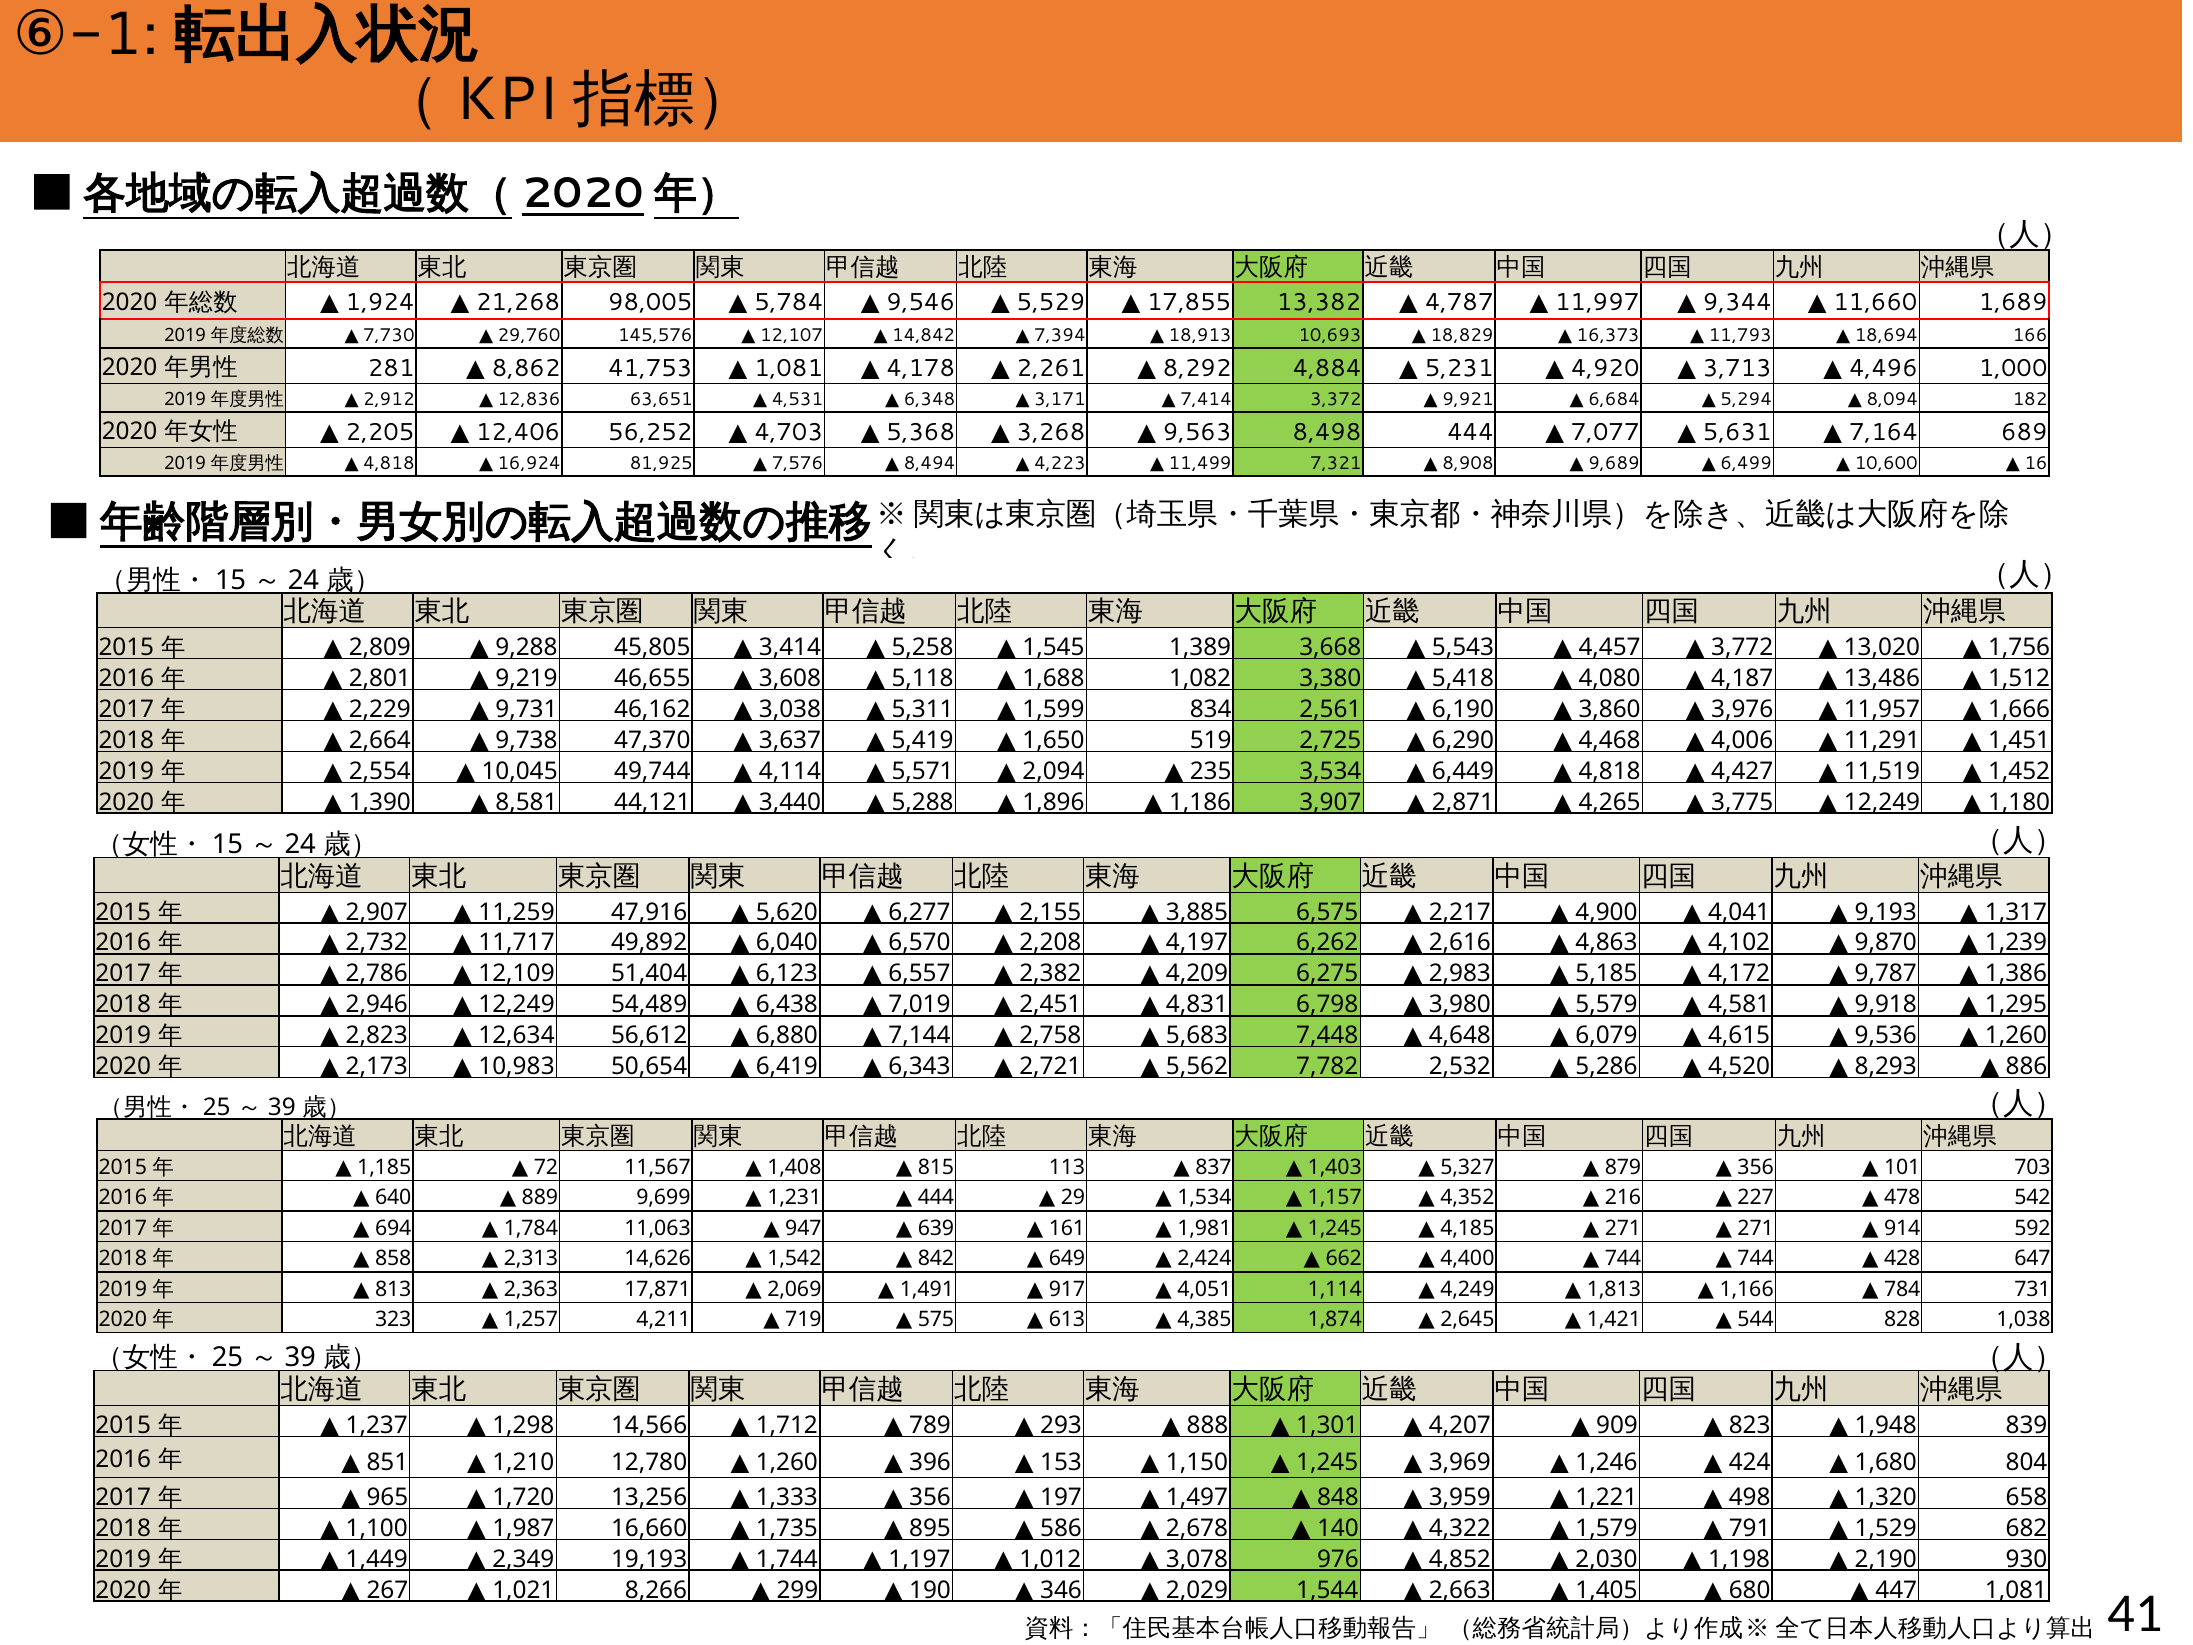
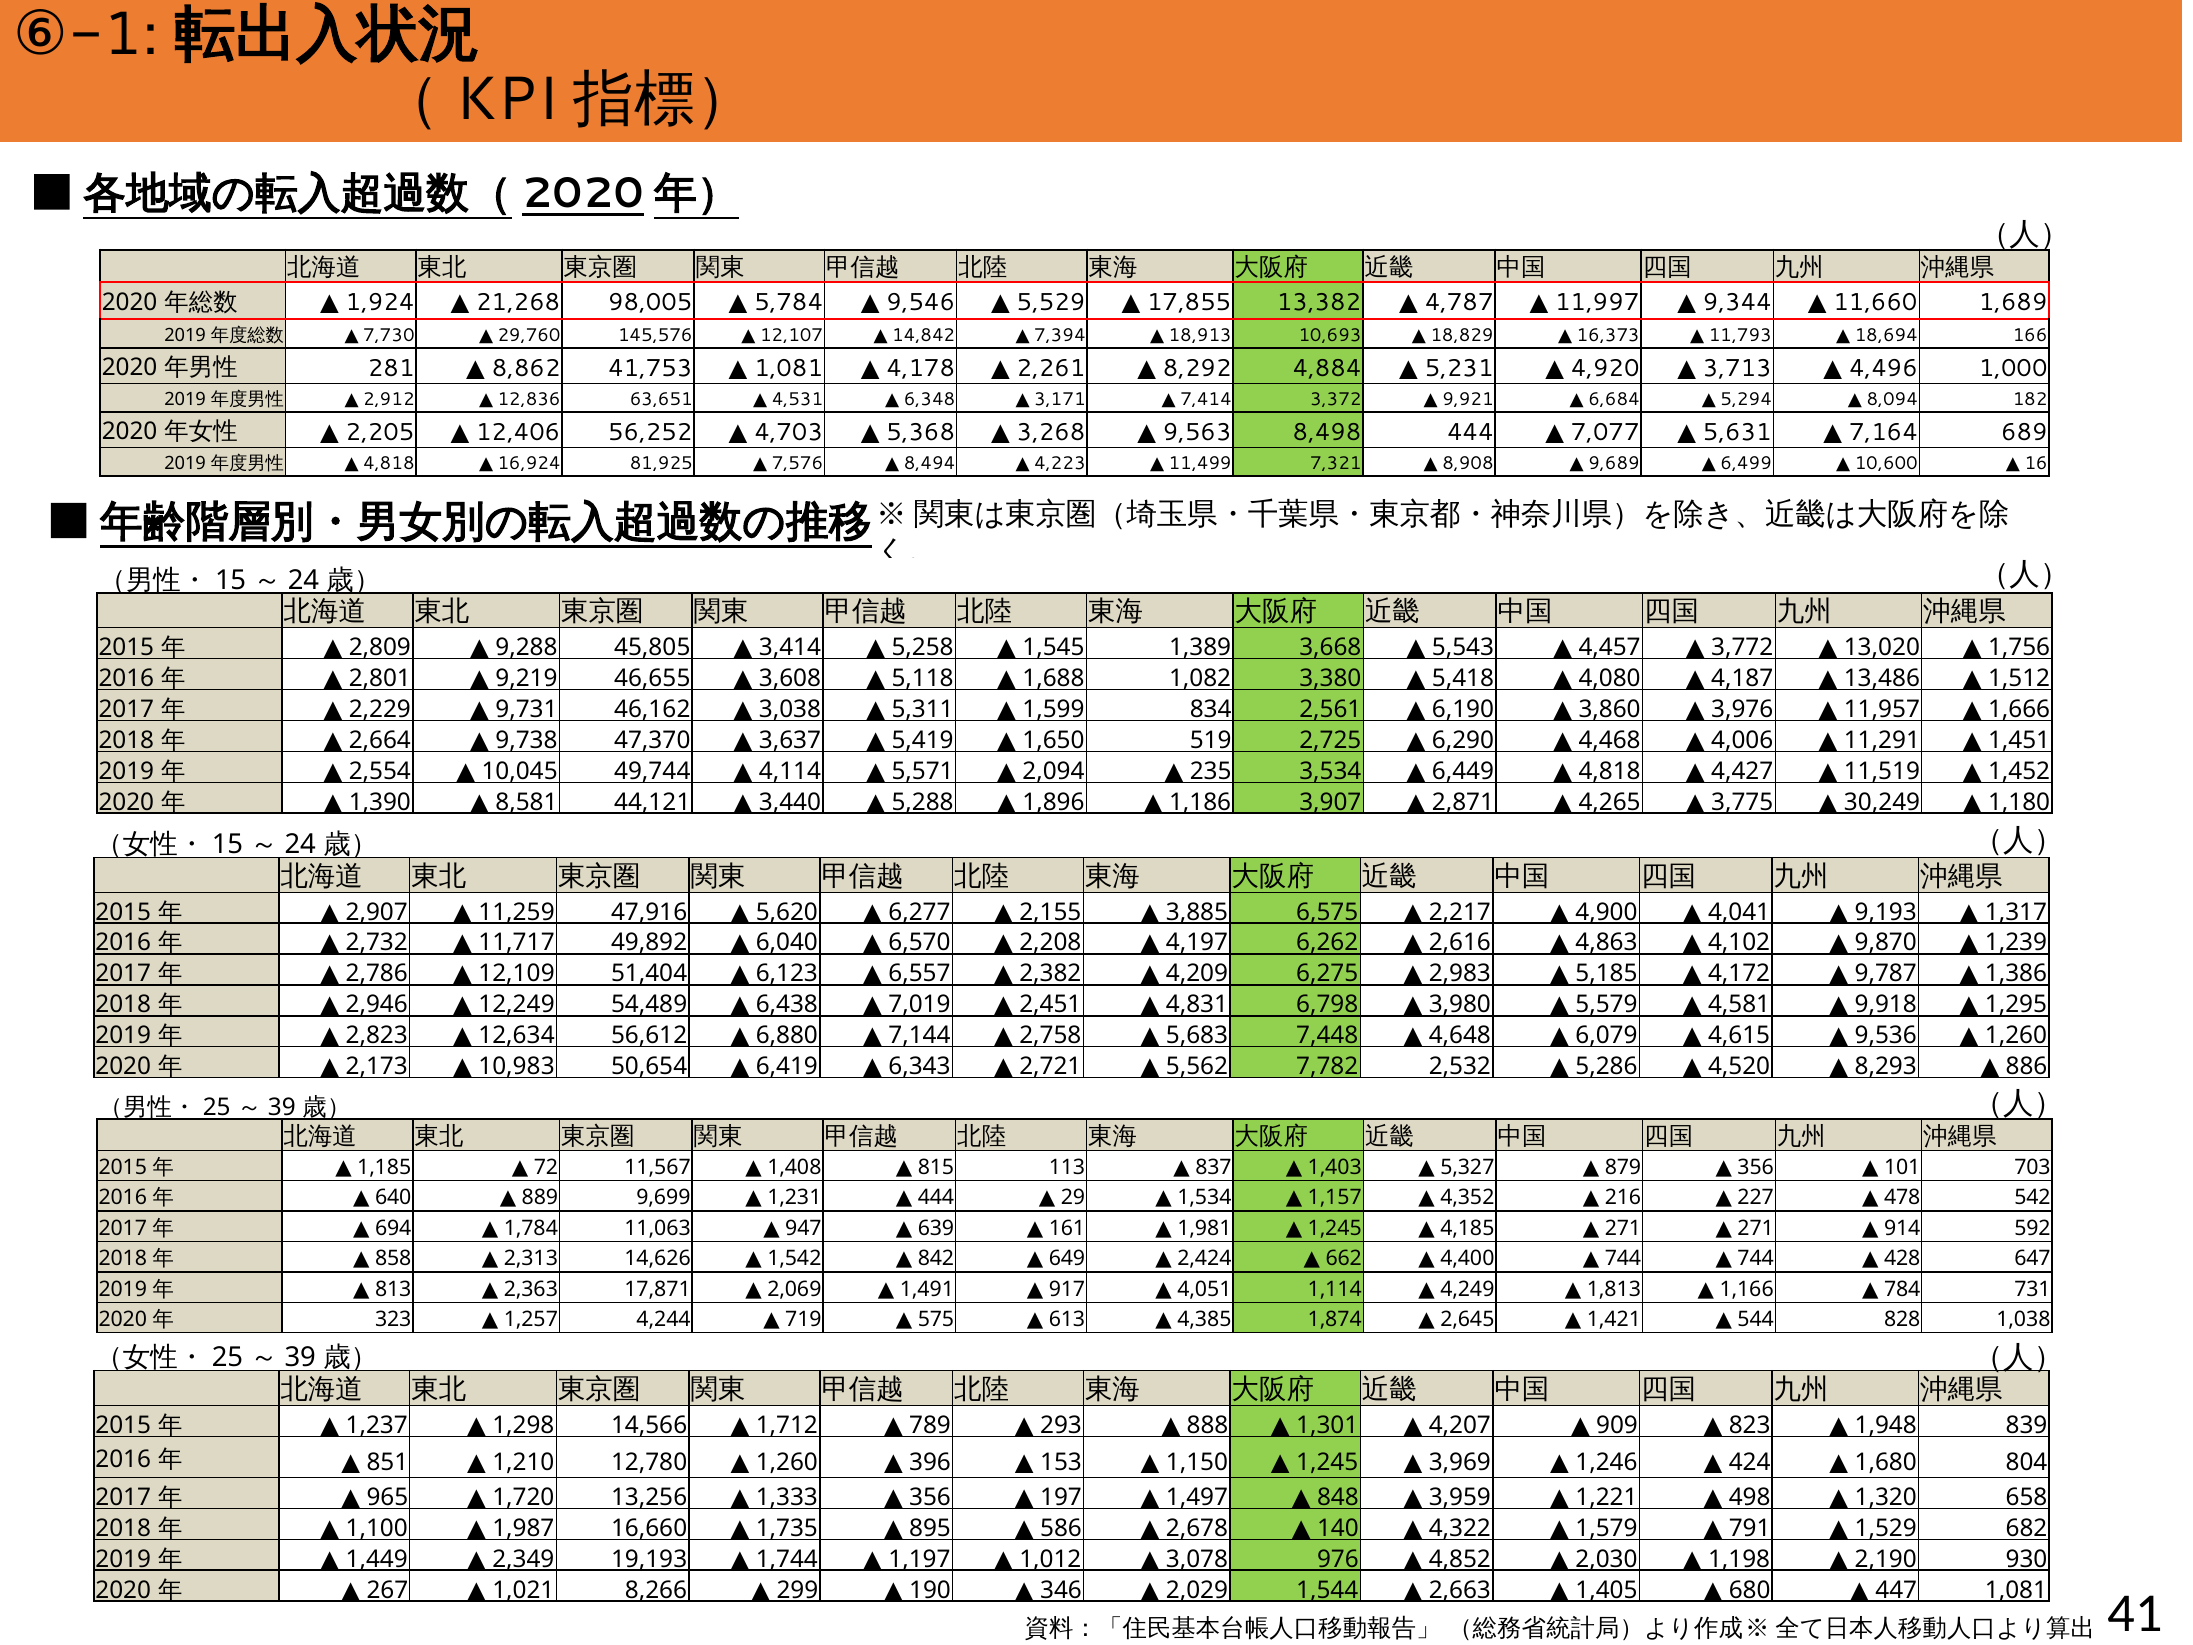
12,249 at (1882, 802): 12,249 -> 30,249
4,211: 4,211 -> 4,244
